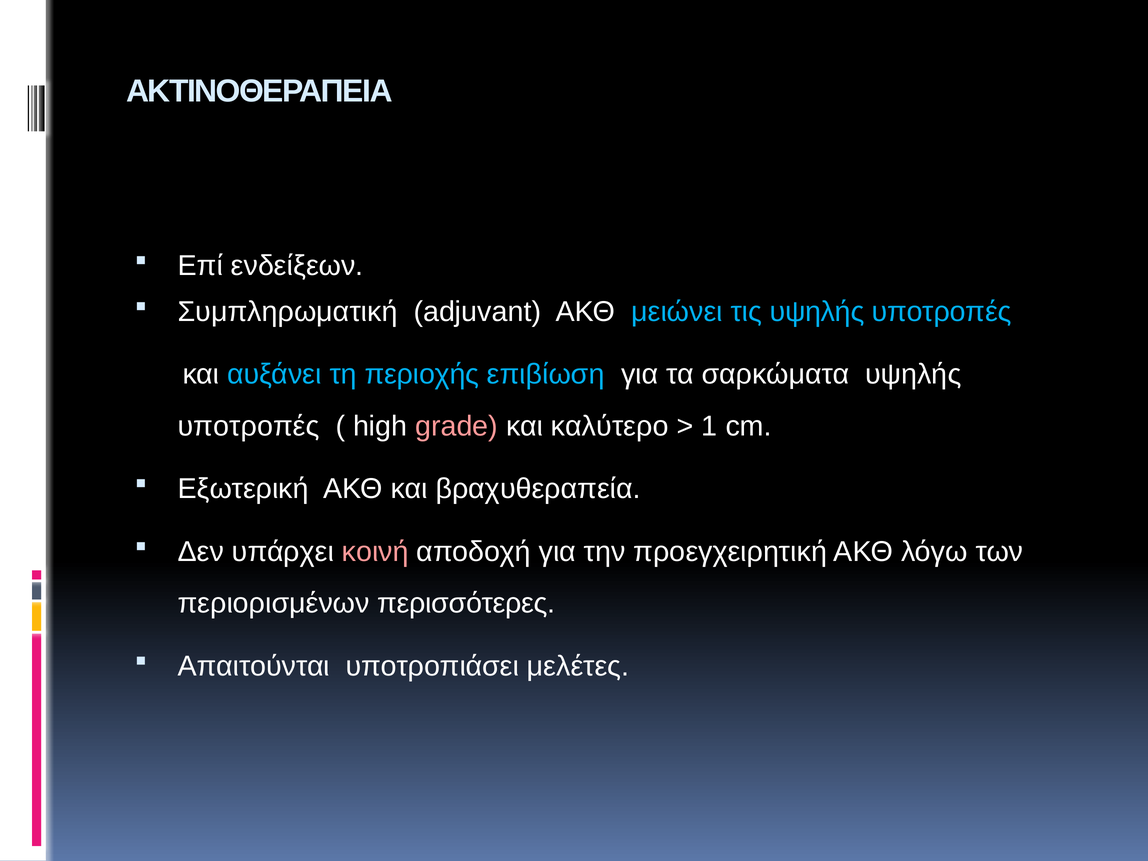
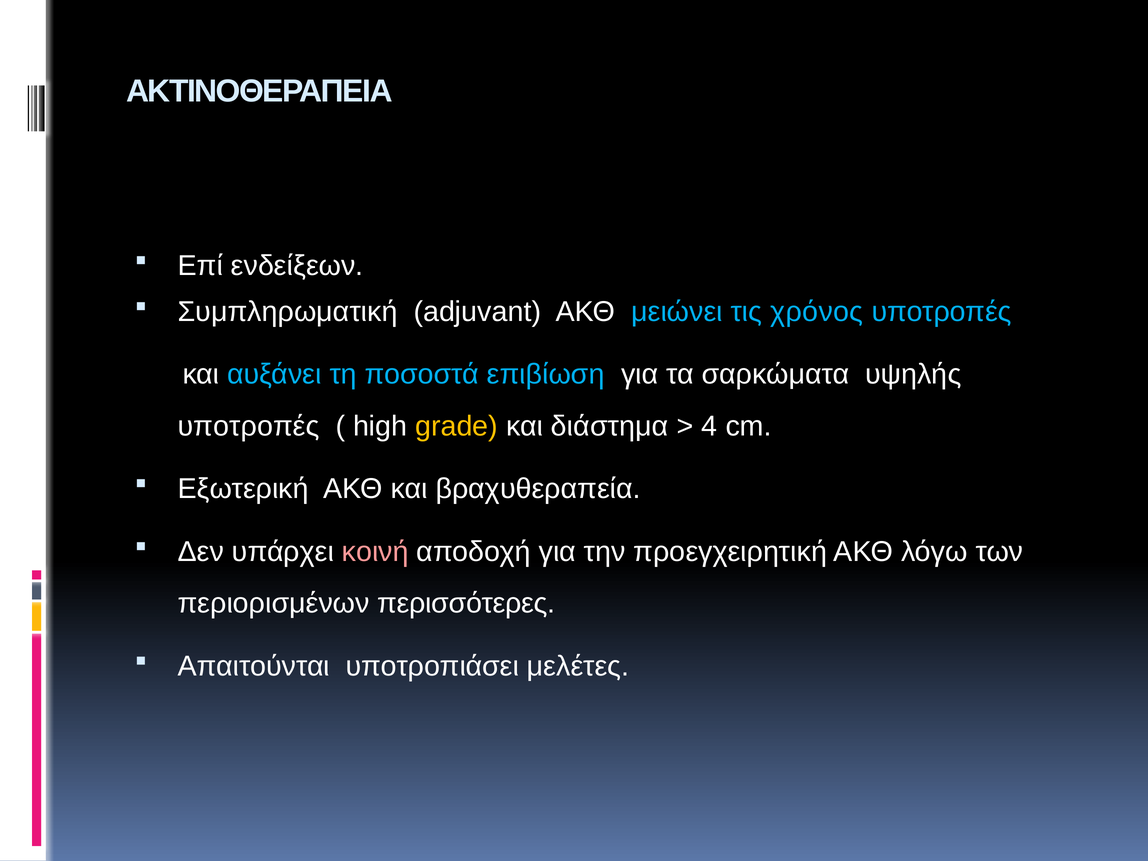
τις υψηλής: υψηλής -> χρόνος
περιοχής: περιοχής -> ποσοστά
grade colour: pink -> yellow
καλύτερο: καλύτερο -> διάστημα
1: 1 -> 4
